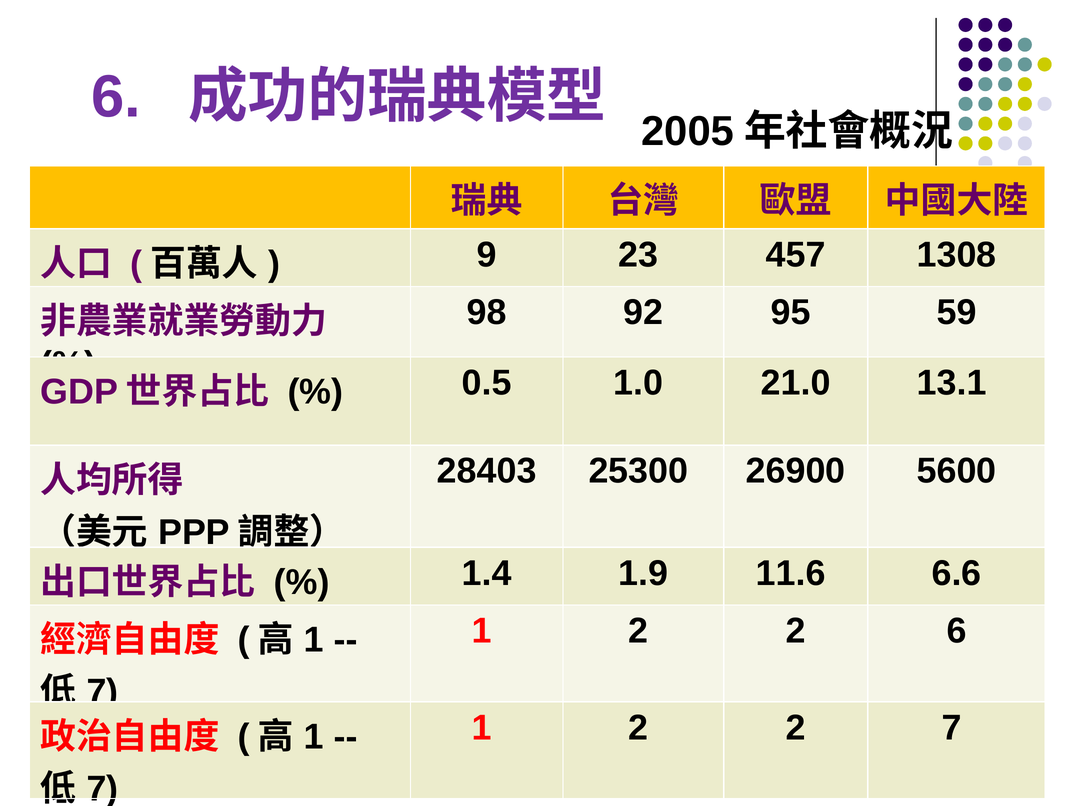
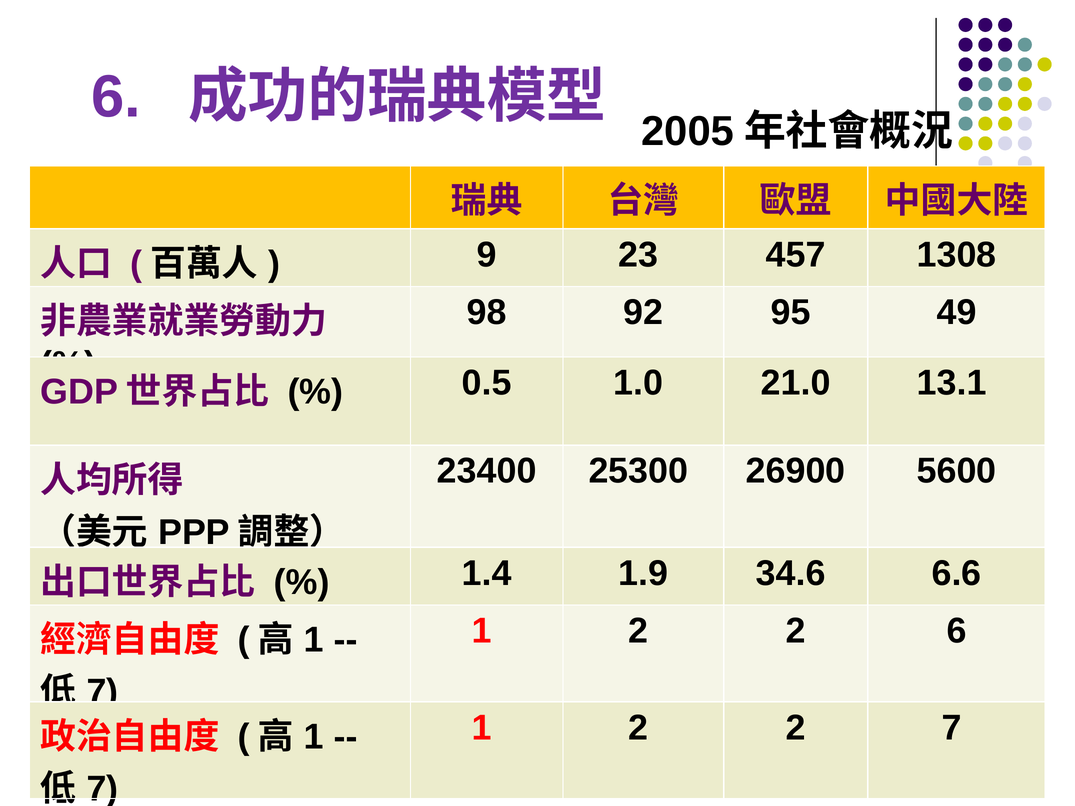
59: 59 -> 49
28403: 28403 -> 23400
11.6: 11.6 -> 34.6
